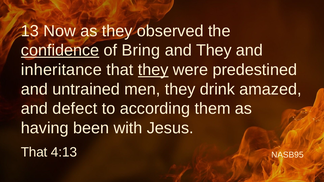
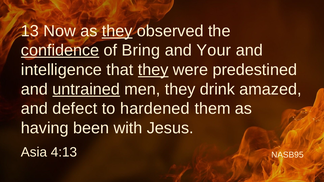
they at (117, 31) underline: none -> present
and They: They -> Your
inheritance: inheritance -> intelligence
untrained underline: none -> present
according: according -> hardened
That at (34, 152): That -> Asia
